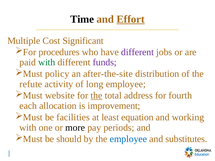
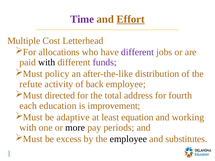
Time colour: black -> purple
Significant: Significant -> Letterhead
procedures: procedures -> allocations
with at (47, 62) colour: green -> black
after-the-site: after-the-site -> after-the-like
long: long -> back
website: website -> directed
the at (96, 96) underline: present -> none
allocation: allocation -> education
facilities: facilities -> adaptive
should: should -> excess
employee at (128, 139) colour: blue -> black
